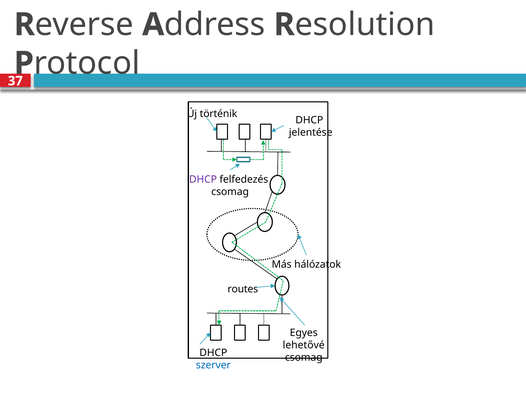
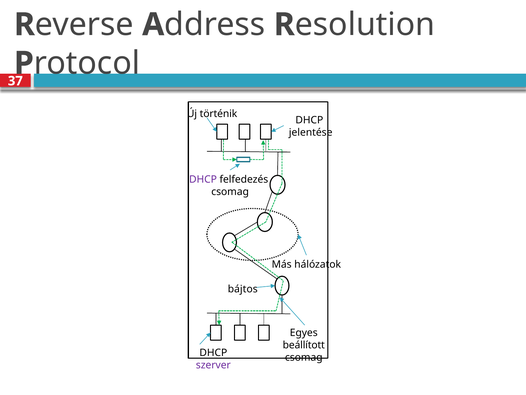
routes: routes -> bájtos
lehetővé: lehetővé -> beállított
szerver colour: blue -> purple
